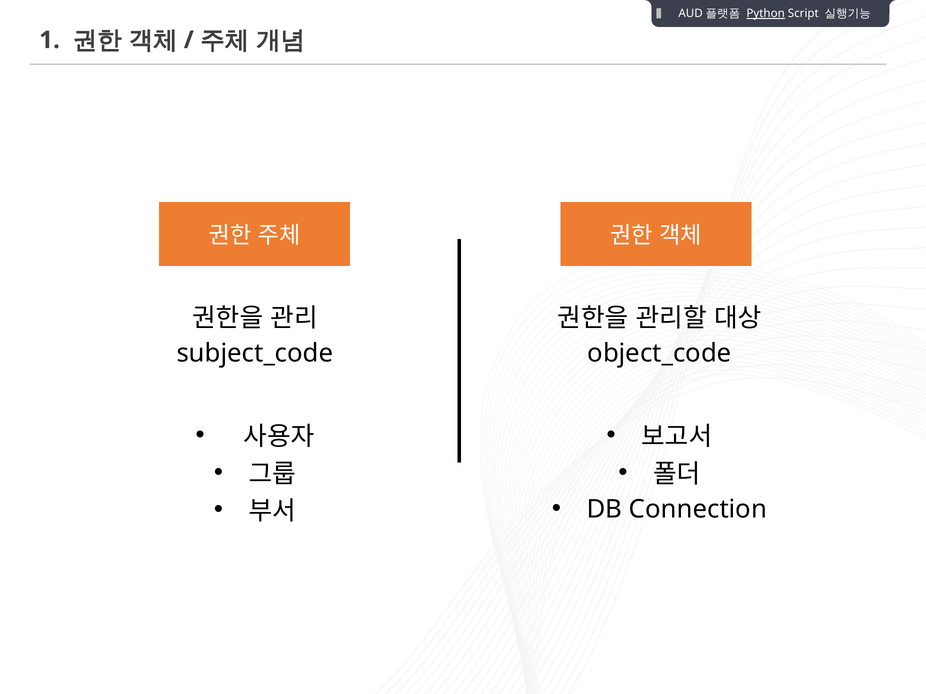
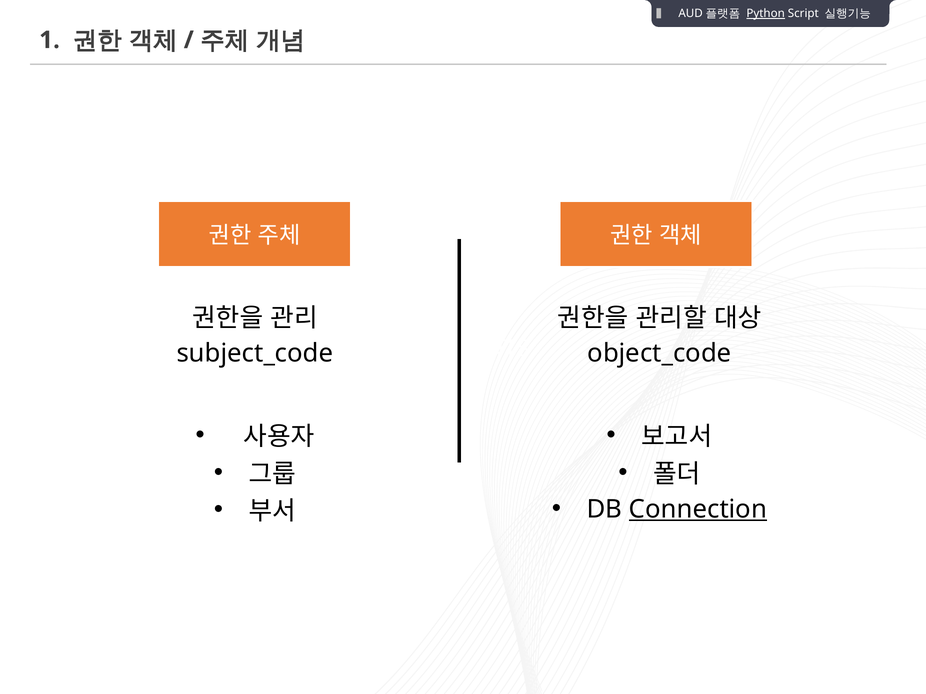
Connection underline: none -> present
